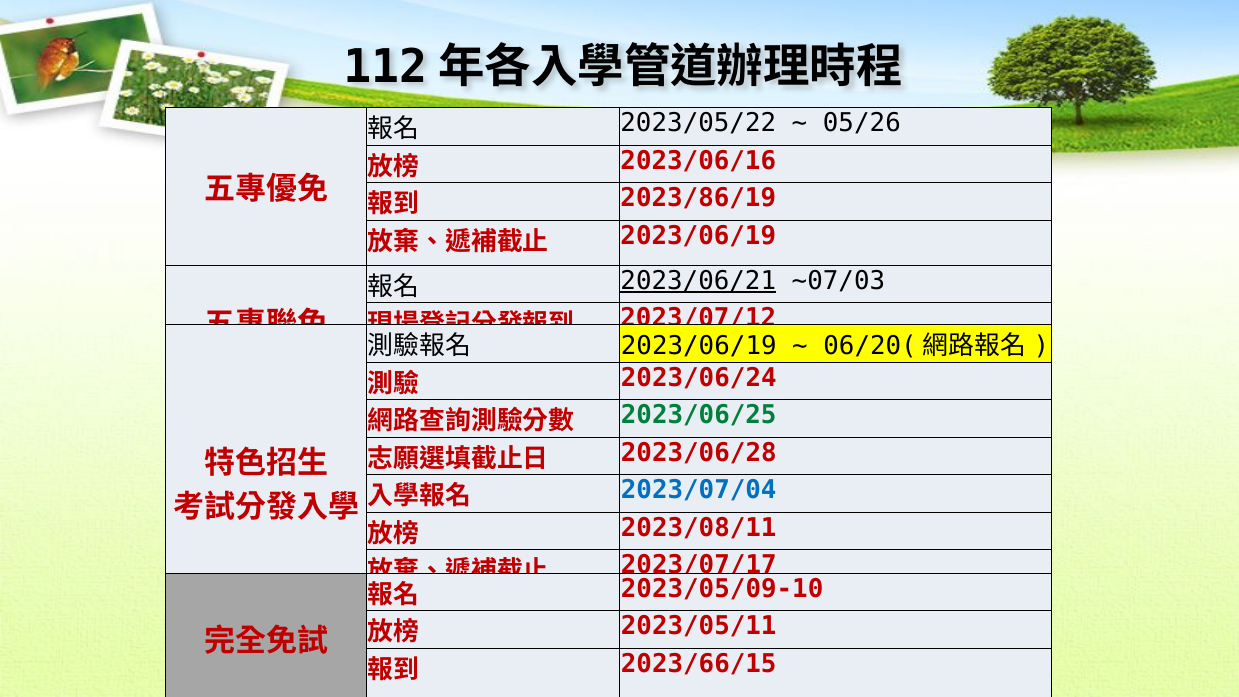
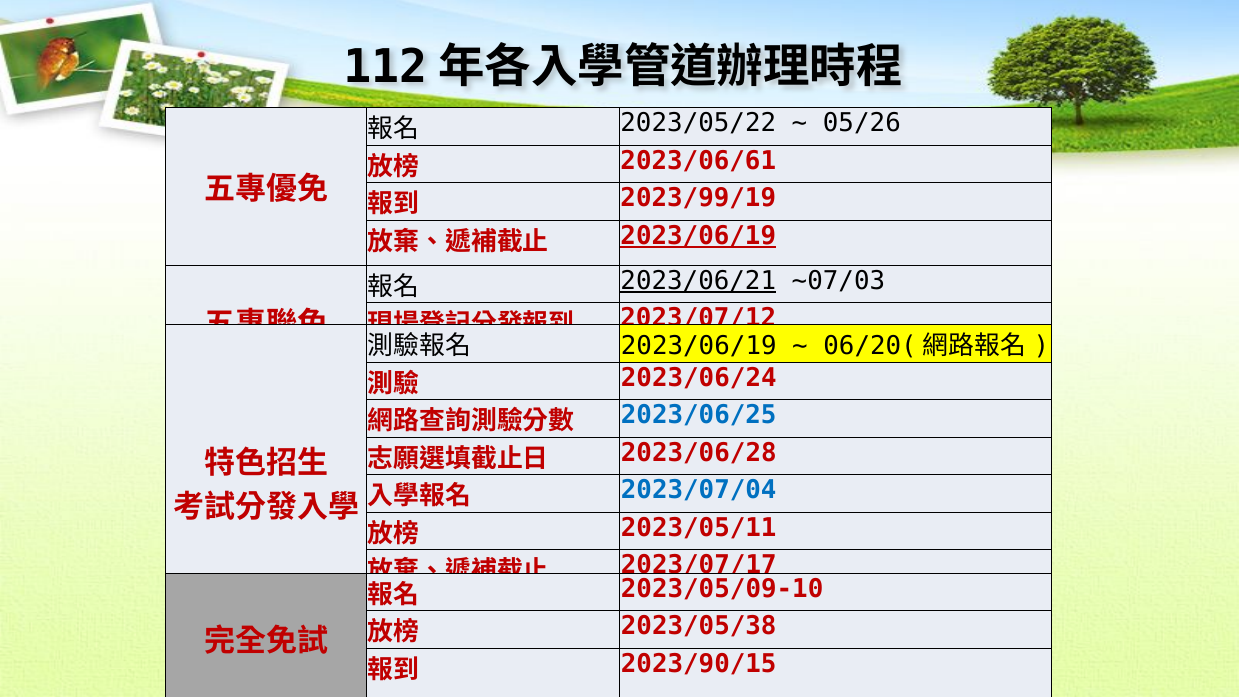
2023/06/16: 2023/06/16 -> 2023/06/61
2023/86/19: 2023/86/19 -> 2023/99/19
2023/06/19 at (698, 236) underline: none -> present
2023/06/25 colour: green -> blue
2023/08/11: 2023/08/11 -> 2023/05/11
2023/05/11: 2023/05/11 -> 2023/05/38
2023/66/15: 2023/66/15 -> 2023/90/15
